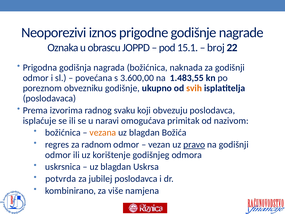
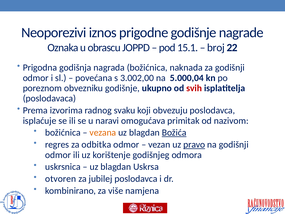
3.600,00: 3.600,00 -> 3.002,00
1.483,55: 1.483,55 -> 5.000,04
svih colour: orange -> red
Božića underline: none -> present
radnom: radnom -> odbitka
potvrda: potvrda -> otvoren
